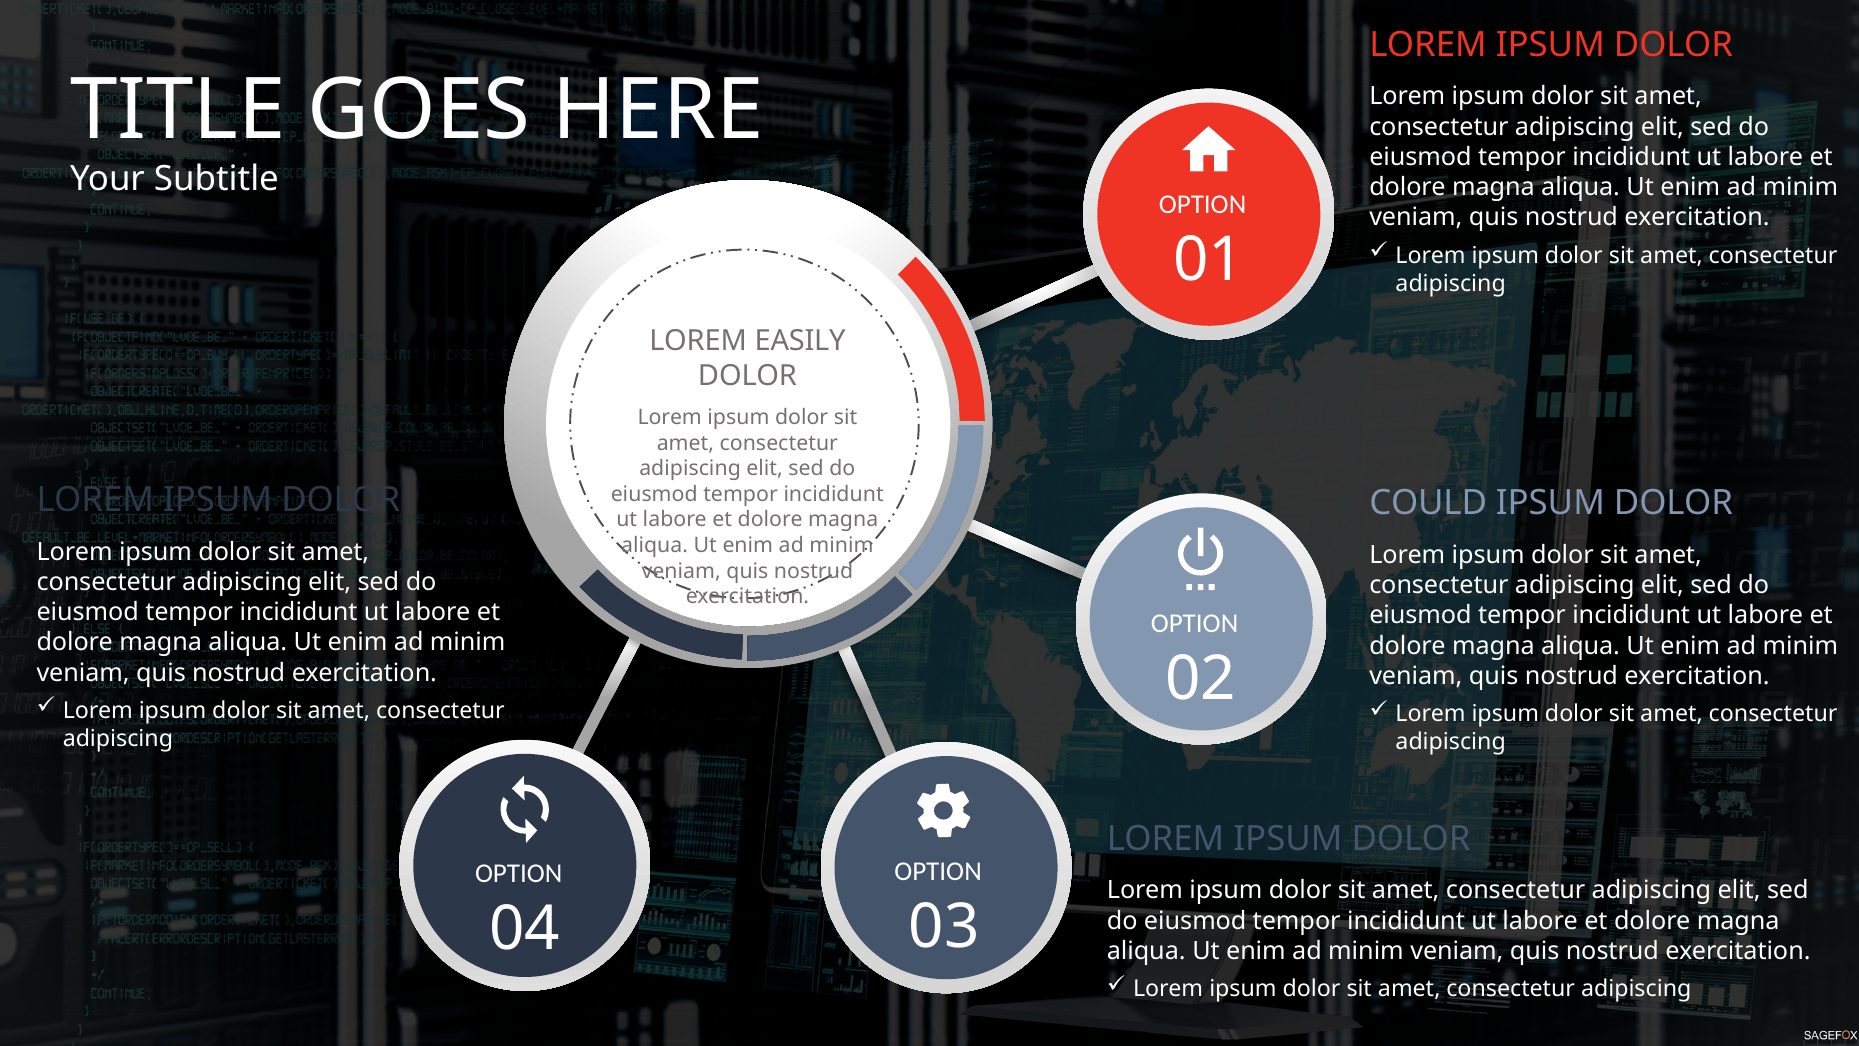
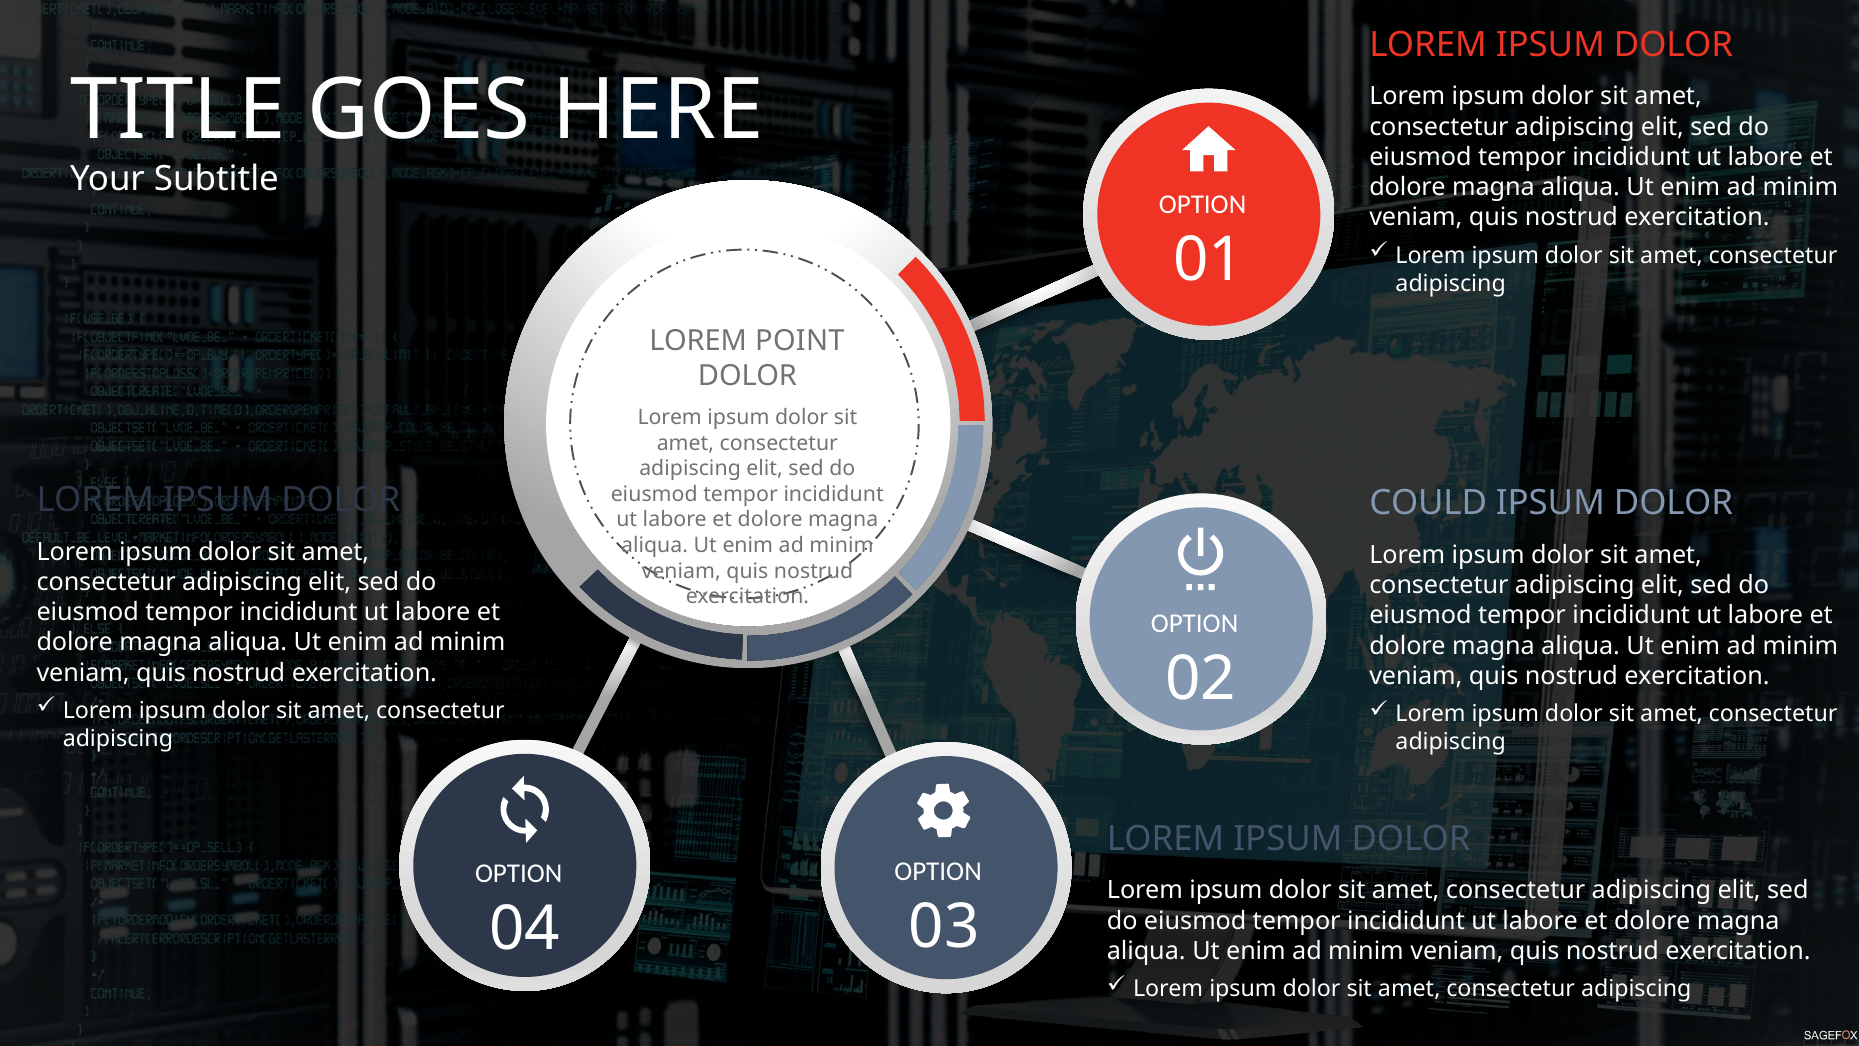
EASILY: EASILY -> POINT
